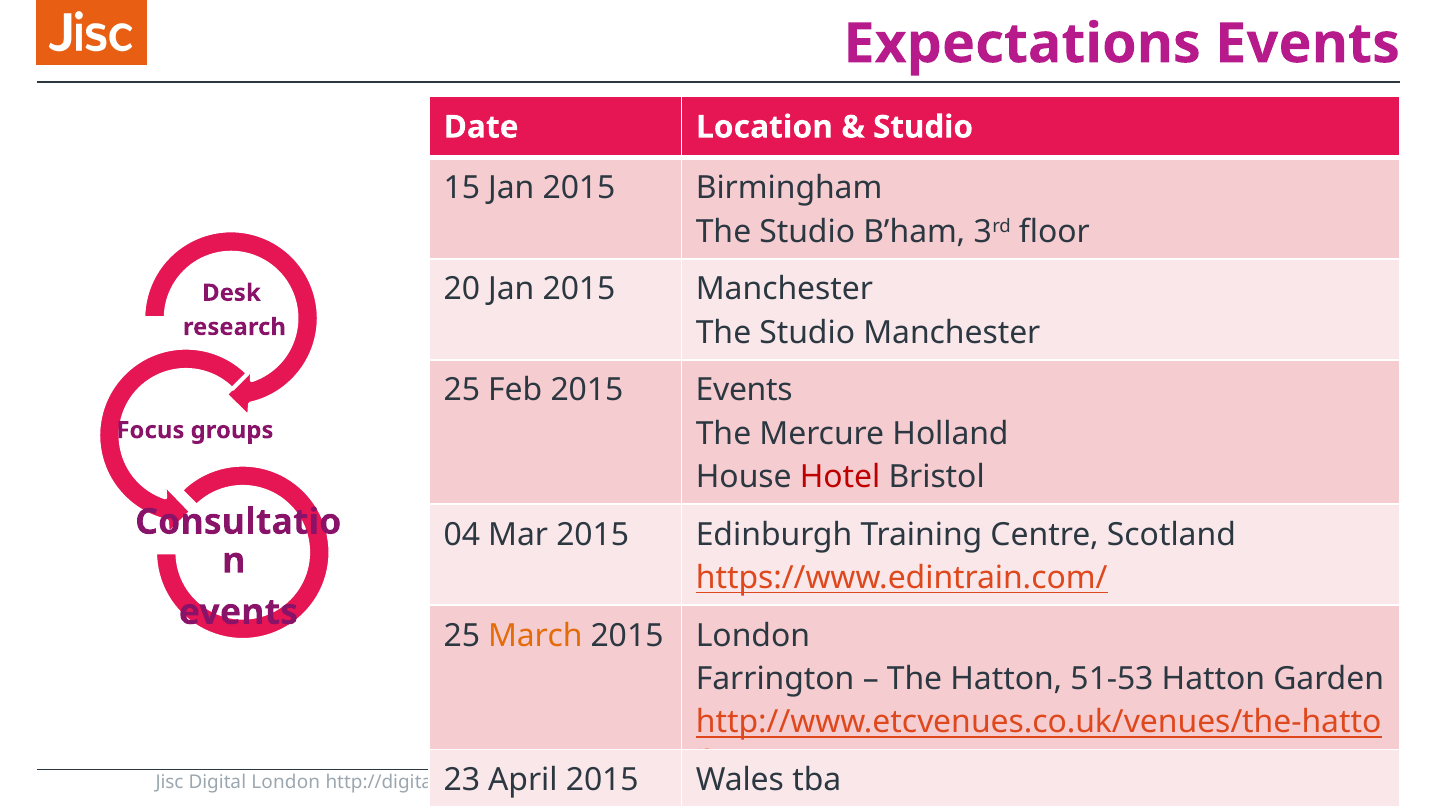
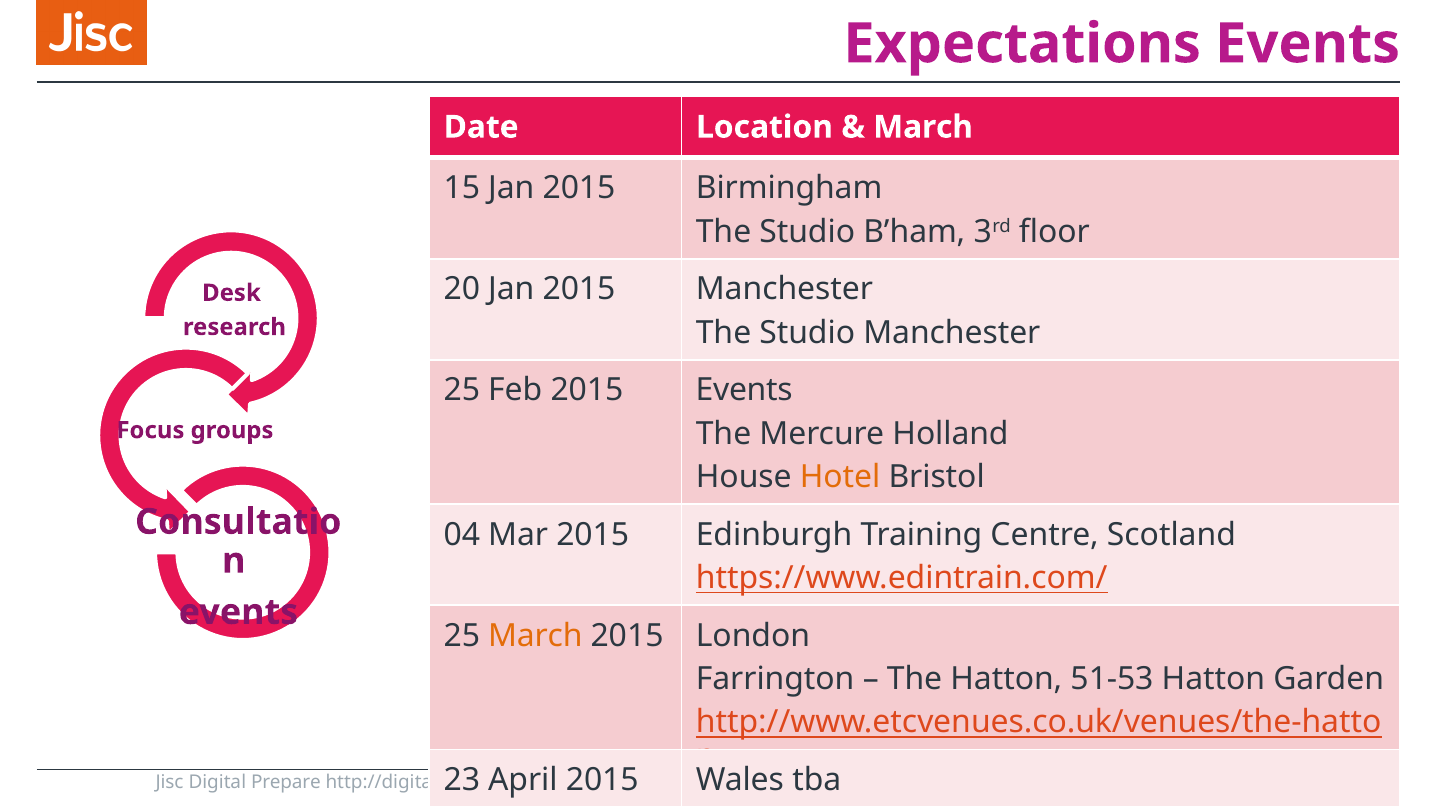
Studio at (923, 127): Studio -> March
Hotel colour: red -> orange
Digital London: London -> Prepare
